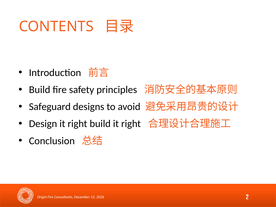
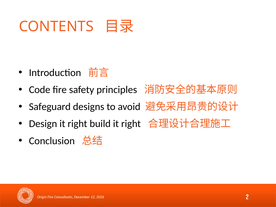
Build at (40, 90): Build -> Code
